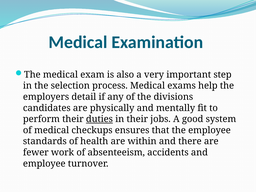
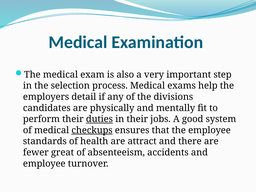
checkups underline: none -> present
within: within -> attract
work: work -> great
